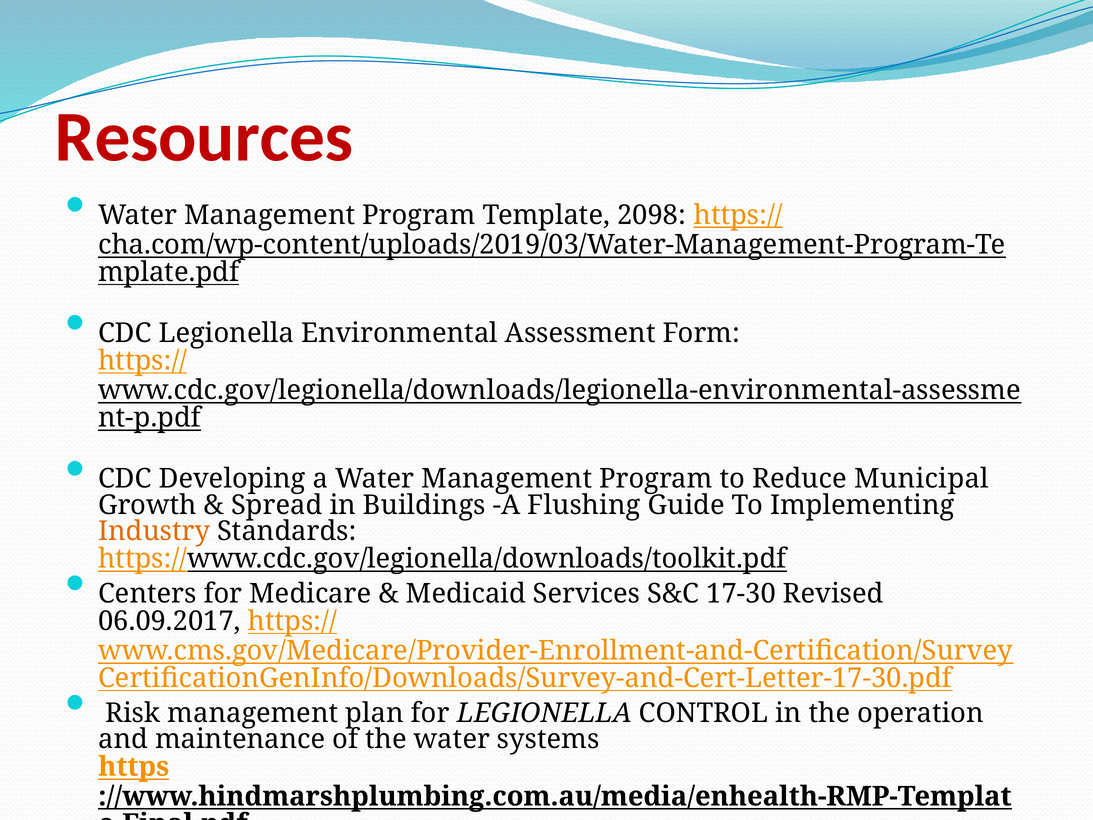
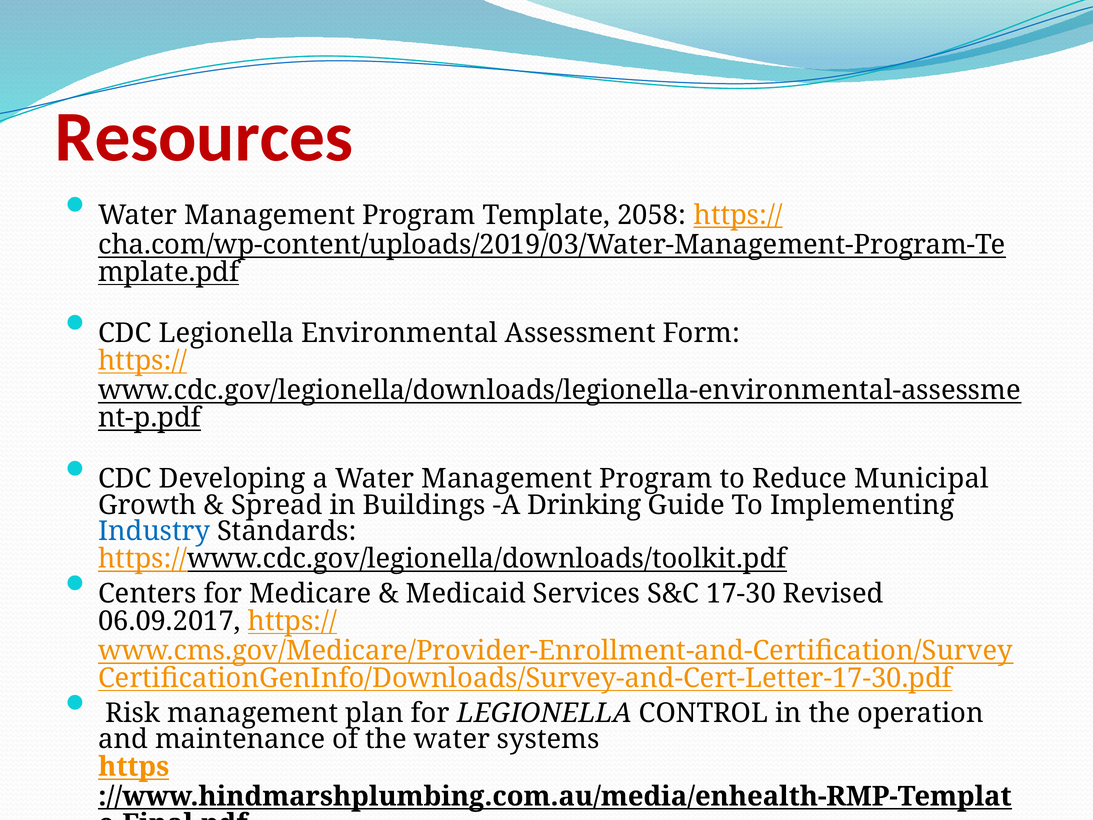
2098: 2098 -> 2058
Flushing: Flushing -> Drinking
Industry colour: orange -> blue
